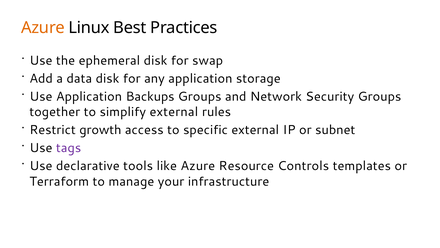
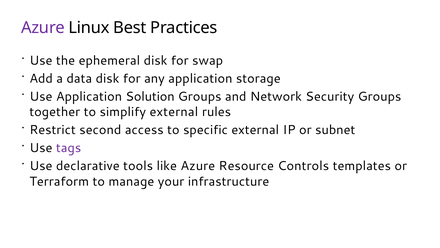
Azure at (43, 28) colour: orange -> purple
Backups: Backups -> Solution
growth: growth -> second
